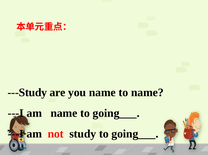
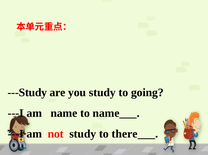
you name: name -> study
to name: name -> going
going___ at (116, 113): going___ -> name___
going___ at (135, 134): going___ -> there___
